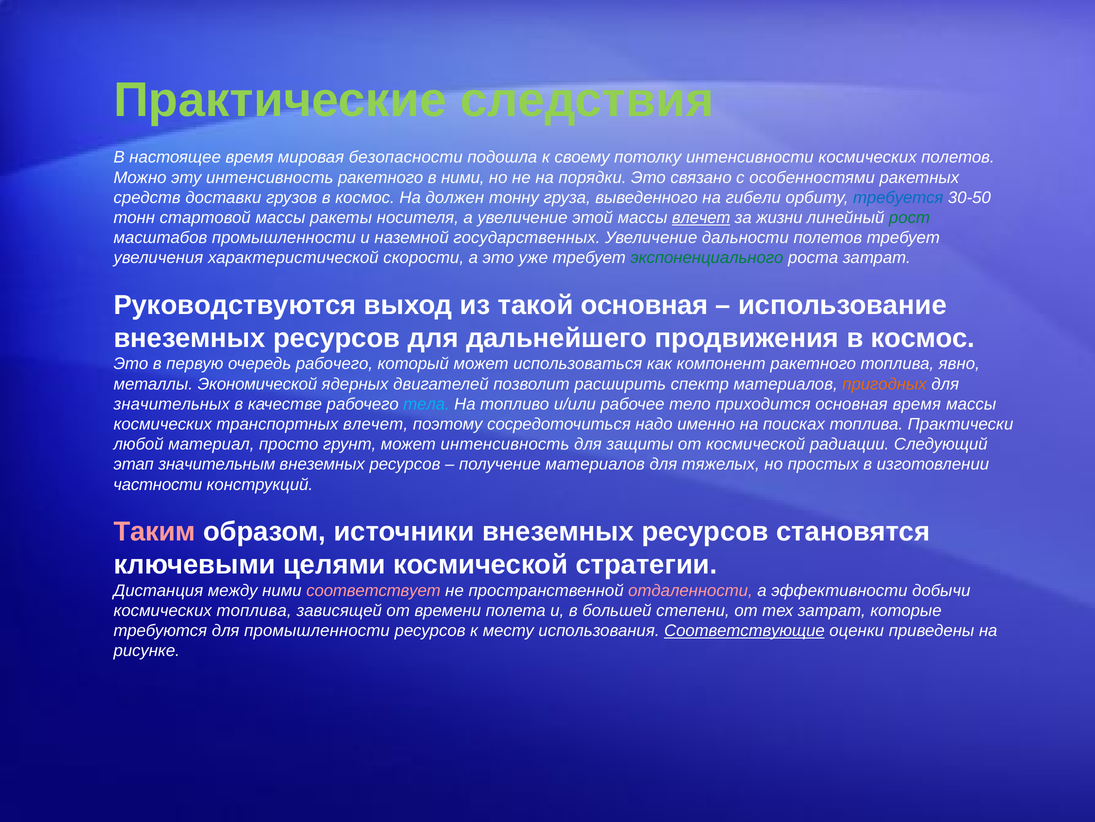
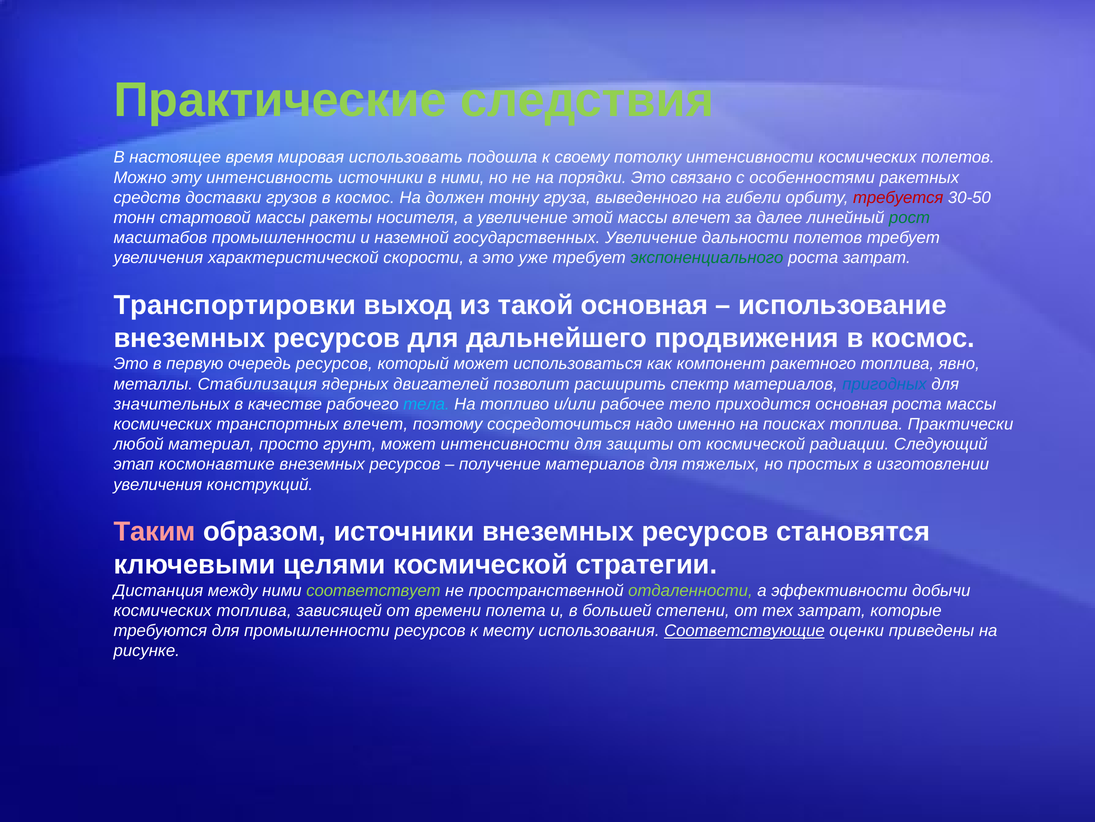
безопасности: безопасности -> использовать
интенсивность ракетного: ракетного -> источники
требуется colour: blue -> red
влечет at (701, 218) underline: present -> none
жизни: жизни -> далее
Руководствуются: Руководствуются -> Транспортировки
очередь рабочего: рабочего -> ресурсов
Экономической: Экономической -> Стабилизация
пригодных colour: orange -> blue
основная время: время -> роста
может интенсивность: интенсивность -> интенсивности
значительным: значительным -> космонавтике
частности at (158, 484): частности -> увеличения
соответствует colour: pink -> light green
отдаленности colour: pink -> light green
